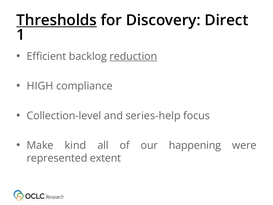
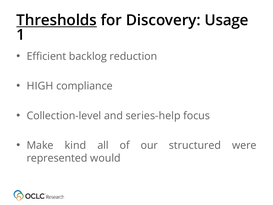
Direct: Direct -> Usage
reduction underline: present -> none
happening: happening -> structured
extent: extent -> would
